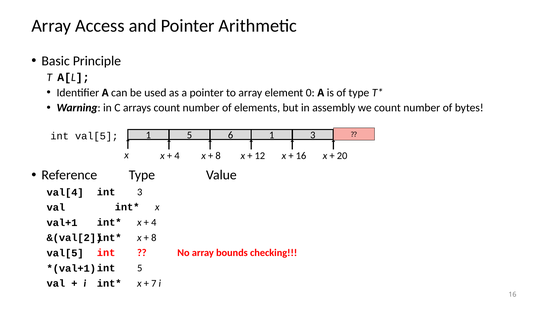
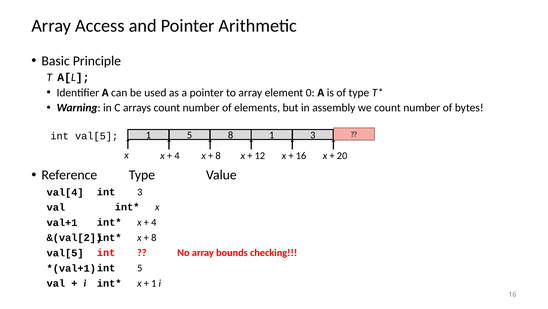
5 6: 6 -> 8
7 at (154, 283): 7 -> 1
